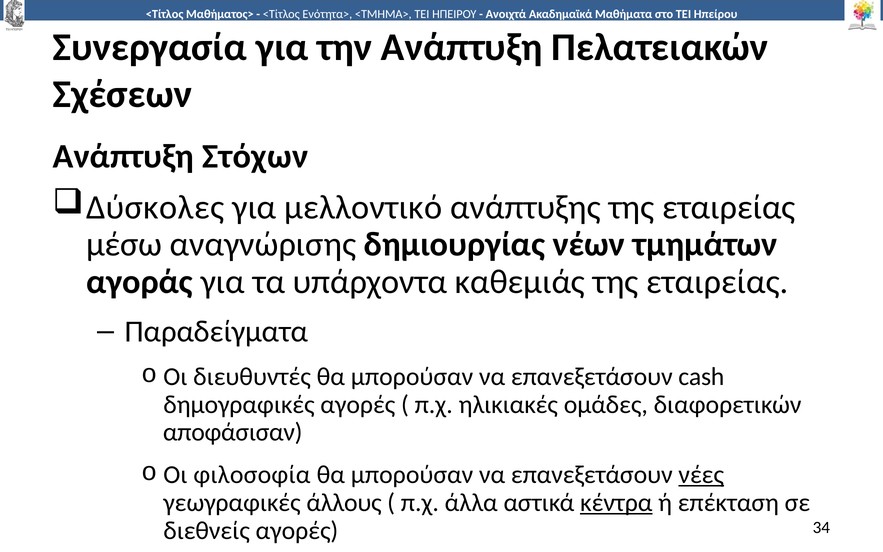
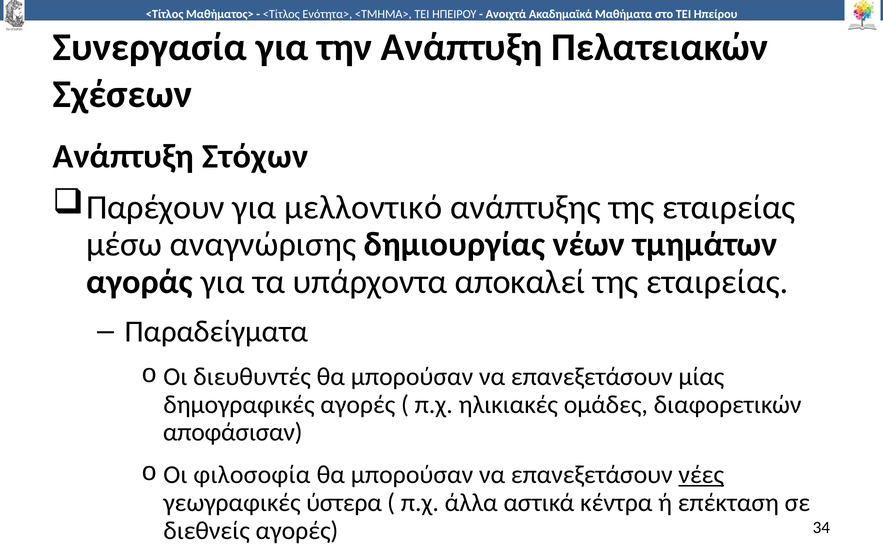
Δύσκολες: Δύσκολες -> Παρέχουν
καθεμιάς: καθεμιάς -> αποκαλεί
cash: cash -> μίας
άλλους: άλλους -> ύστερα
κέντρα underline: present -> none
